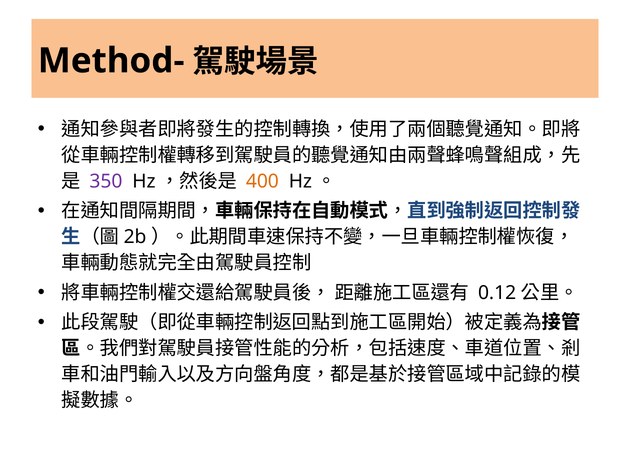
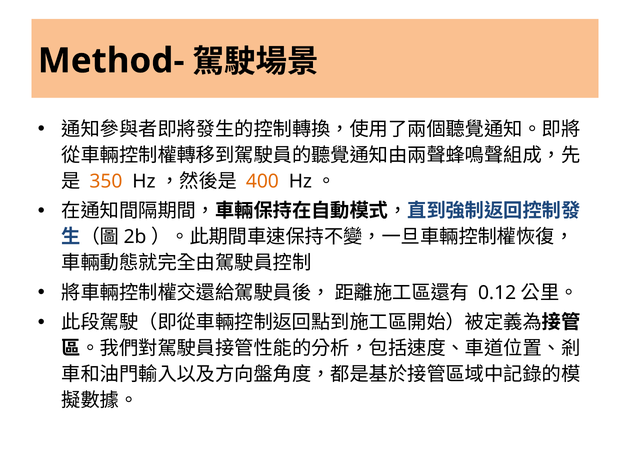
350 colour: purple -> orange
